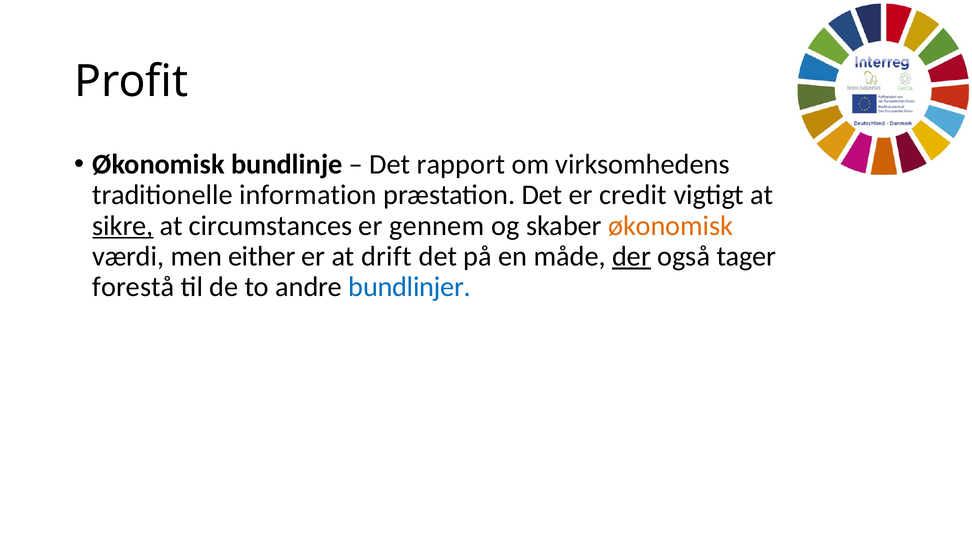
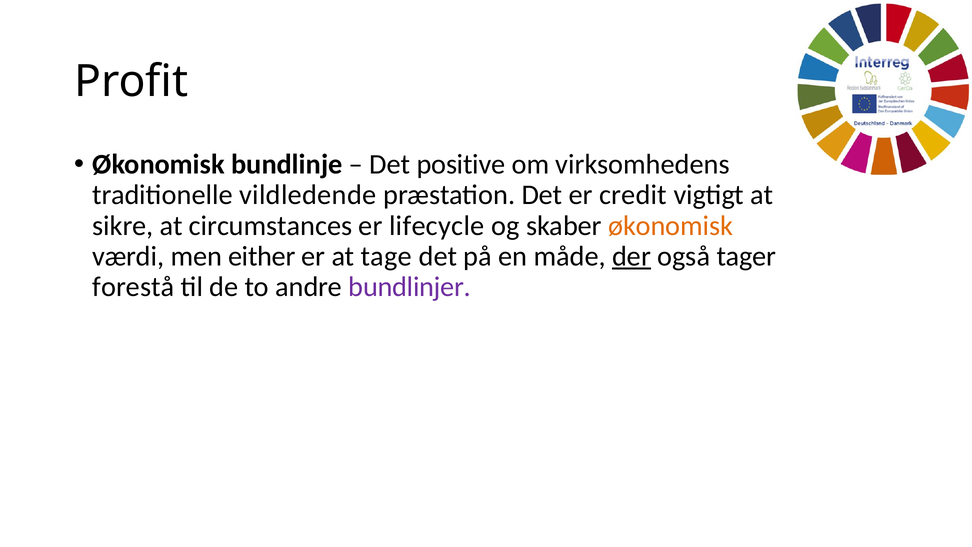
rapport: rapport -> positive
information: information -> vildledende
sikre underline: present -> none
gennem: gennem -> lifecycle
drift: drift -> tage
bundlinjer colour: blue -> purple
